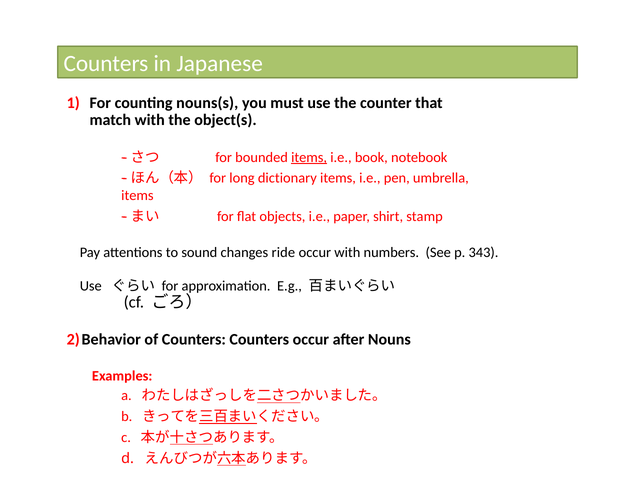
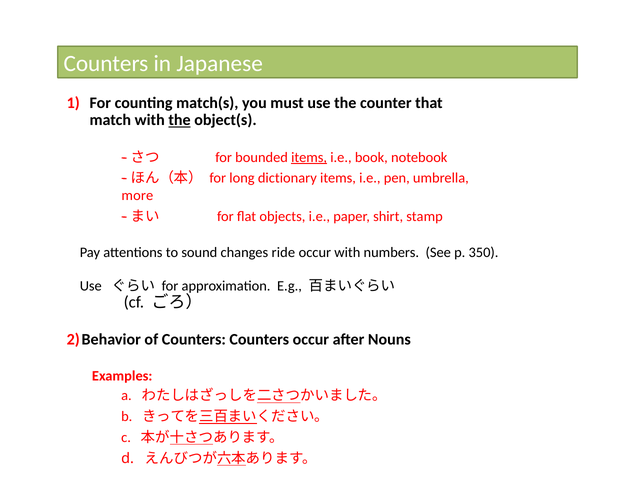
nouns(s: nouns(s -> match(s
the at (179, 120) underline: none -> present
items at (137, 195): items -> more
343: 343 -> 350
